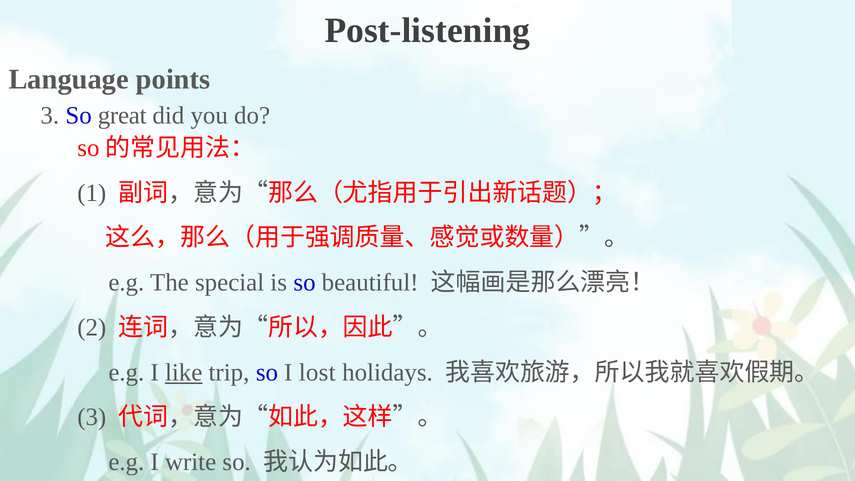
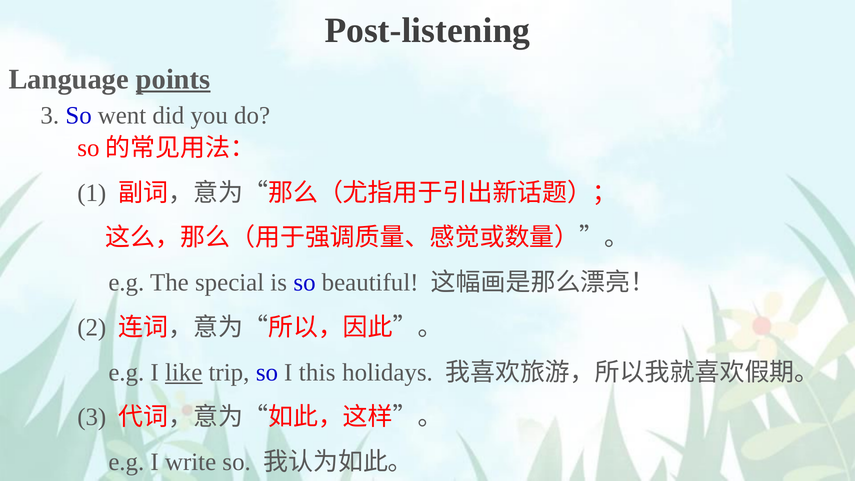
points underline: none -> present
great: great -> went
lost: lost -> this
